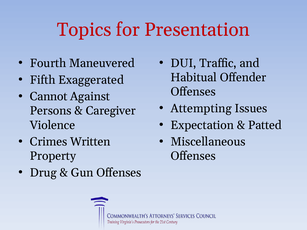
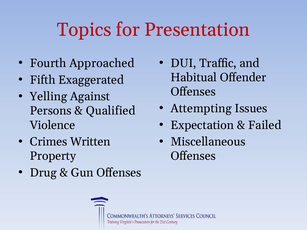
Maneuvered: Maneuvered -> Approached
Cannot: Cannot -> Yelling
Caregiver: Caregiver -> Qualified
Patted: Patted -> Failed
